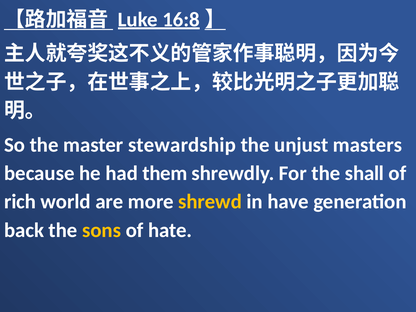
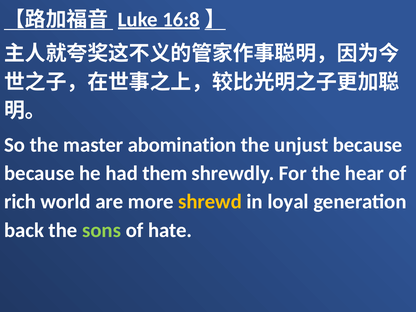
stewardship: stewardship -> abomination
unjust masters: masters -> because
shall: shall -> hear
have: have -> loyal
sons colour: yellow -> light green
